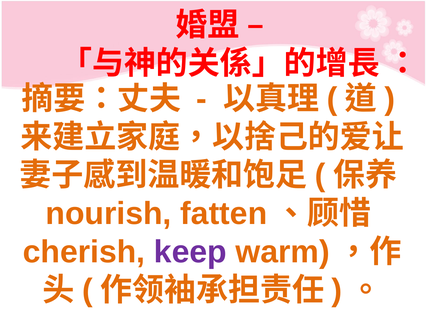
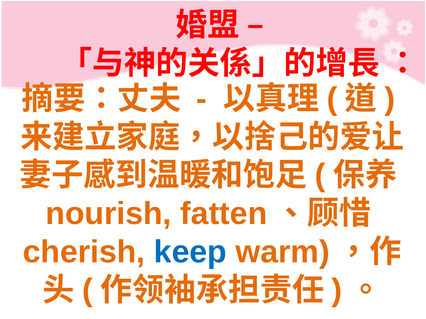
keep colour: purple -> blue
